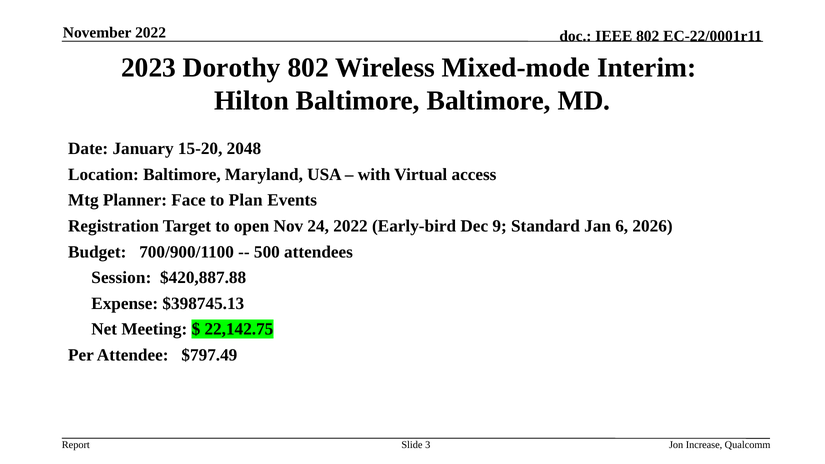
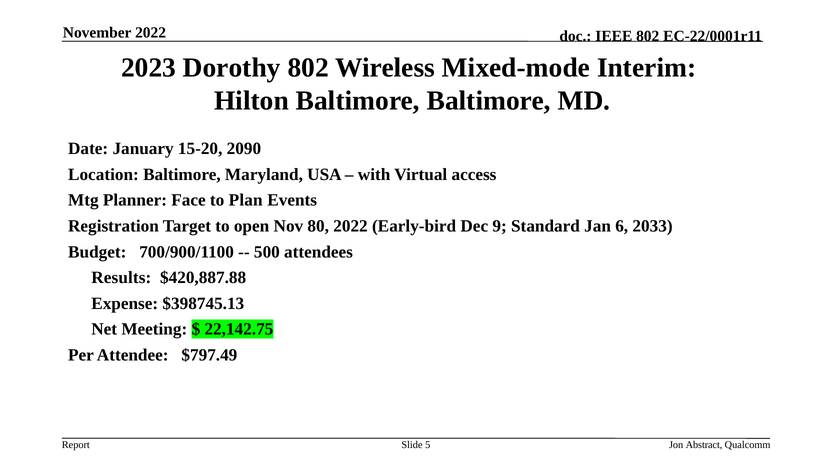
2048: 2048 -> 2090
24: 24 -> 80
2026: 2026 -> 2033
Session: Session -> Results
3: 3 -> 5
Increase: Increase -> Abstract
